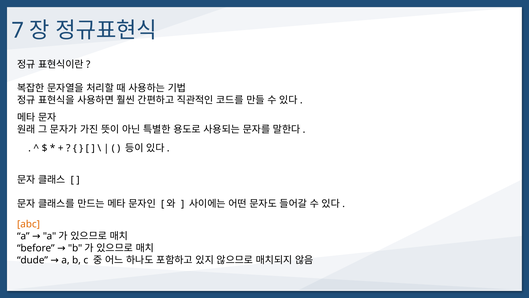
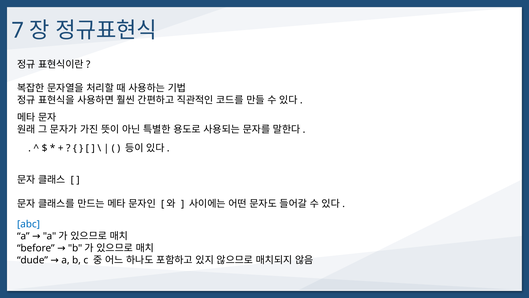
abc colour: orange -> blue
